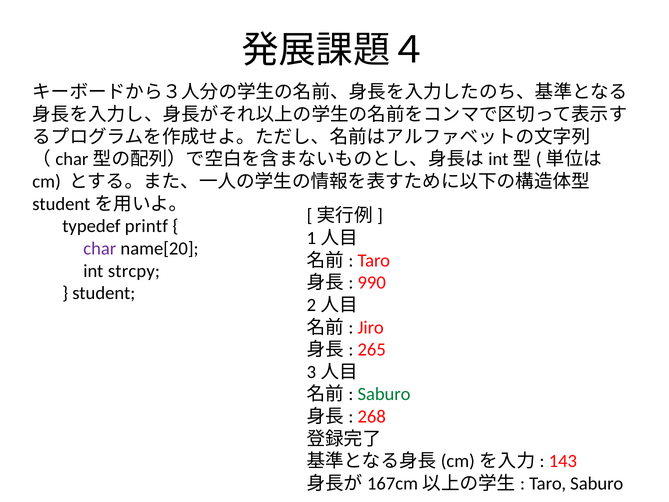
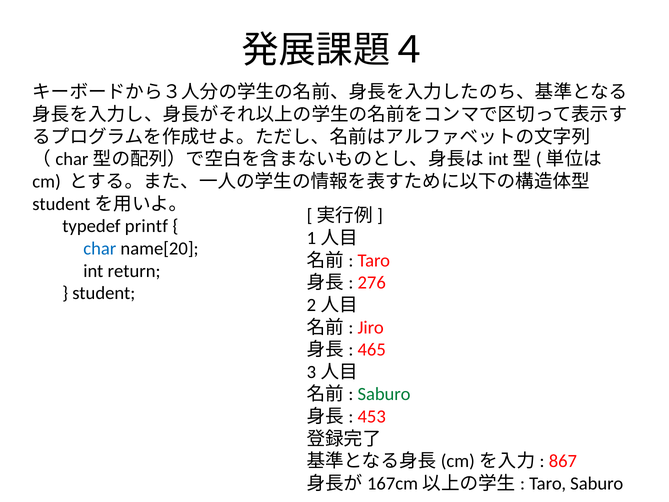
char colour: purple -> blue
strcpy: strcpy -> return
990: 990 -> 276
265: 265 -> 465
268: 268 -> 453
143: 143 -> 867
